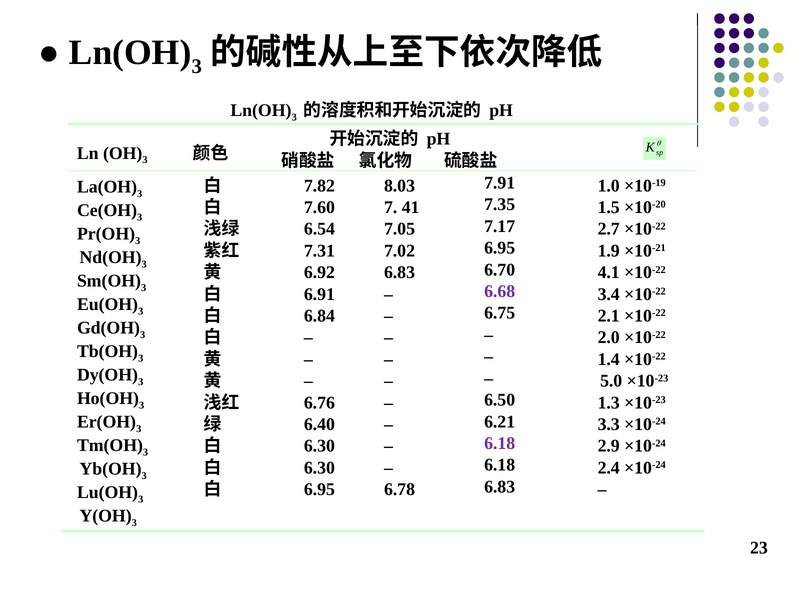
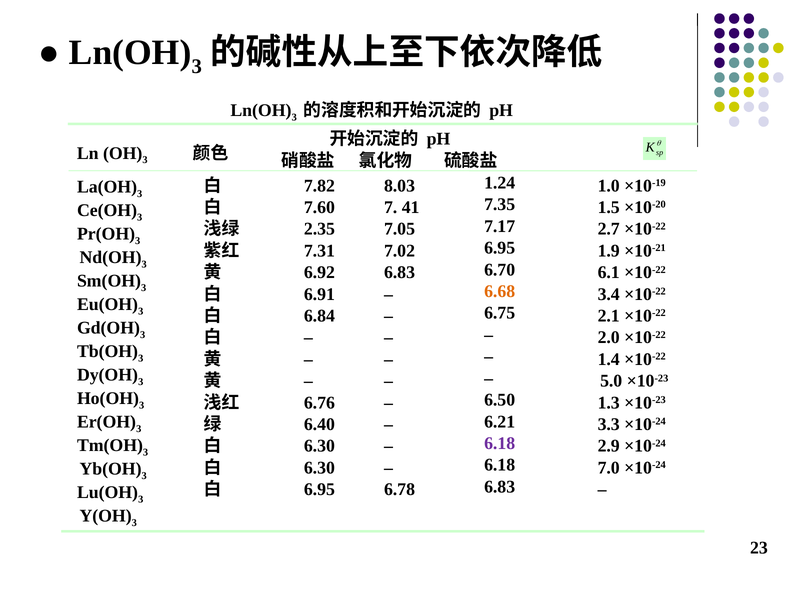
7.91: 7.91 -> 1.24
6.54: 6.54 -> 2.35
4.1: 4.1 -> 6.1
6.68 colour: purple -> orange
2.4: 2.4 -> 7.0
